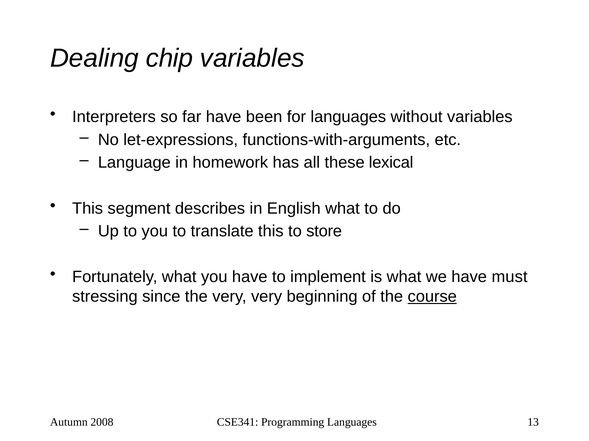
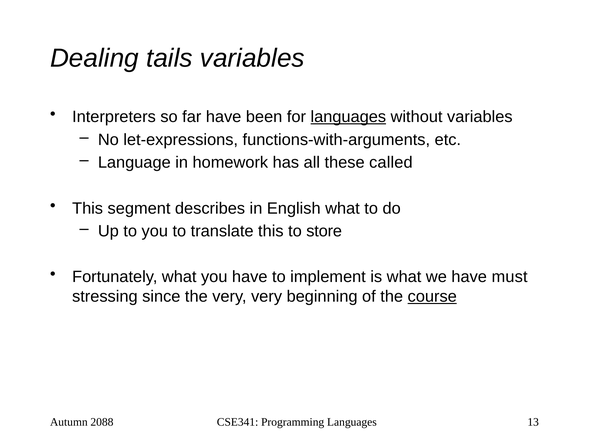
chip: chip -> tails
languages at (348, 117) underline: none -> present
lexical: lexical -> called
2008: 2008 -> 2088
